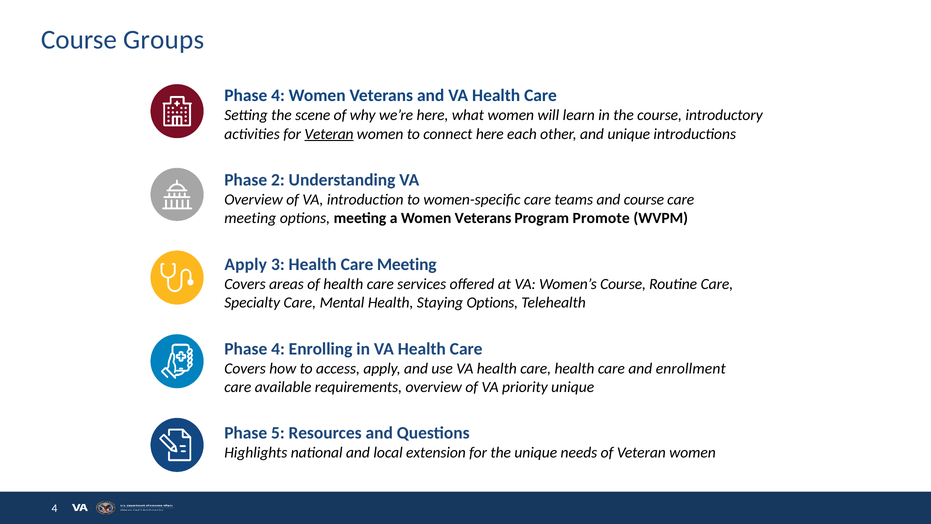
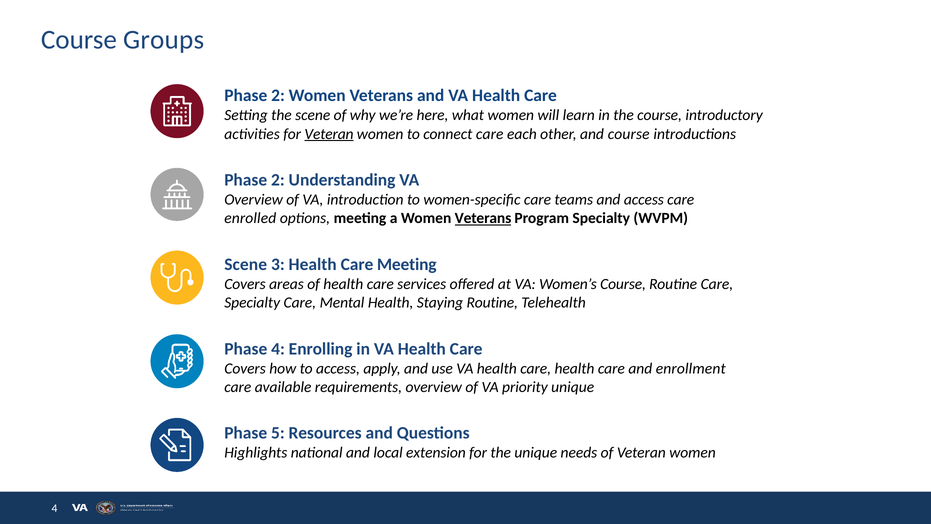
4 at (278, 96): 4 -> 2
connect here: here -> care
and unique: unique -> course
and course: course -> access
meeting at (250, 218): meeting -> enrolled
Veterans at (483, 218) underline: none -> present
Program Promote: Promote -> Specialty
Apply at (246, 264): Apply -> Scene
Staying Options: Options -> Routine
